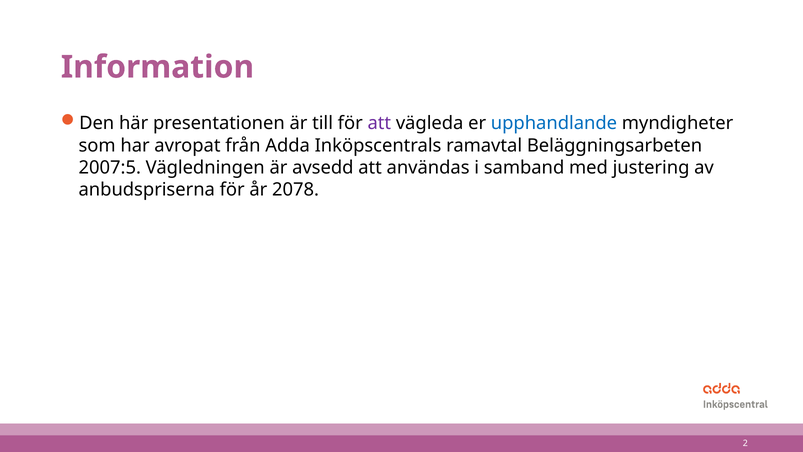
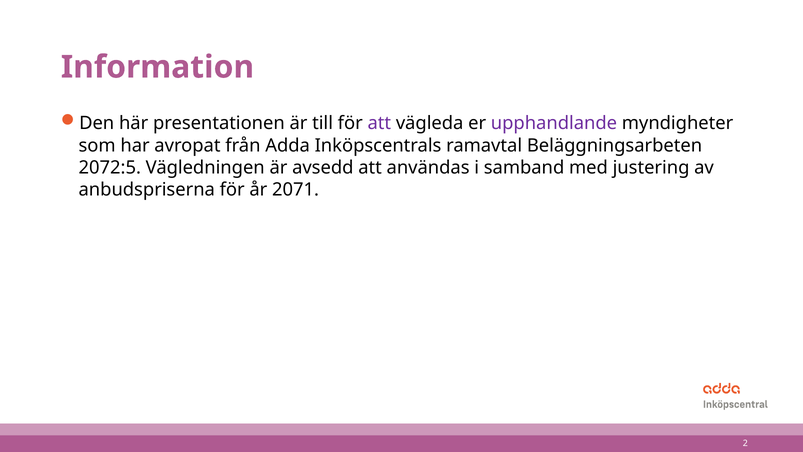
upphandlande colour: blue -> purple
2007:5: 2007:5 -> 2072:5
2078: 2078 -> 2071
